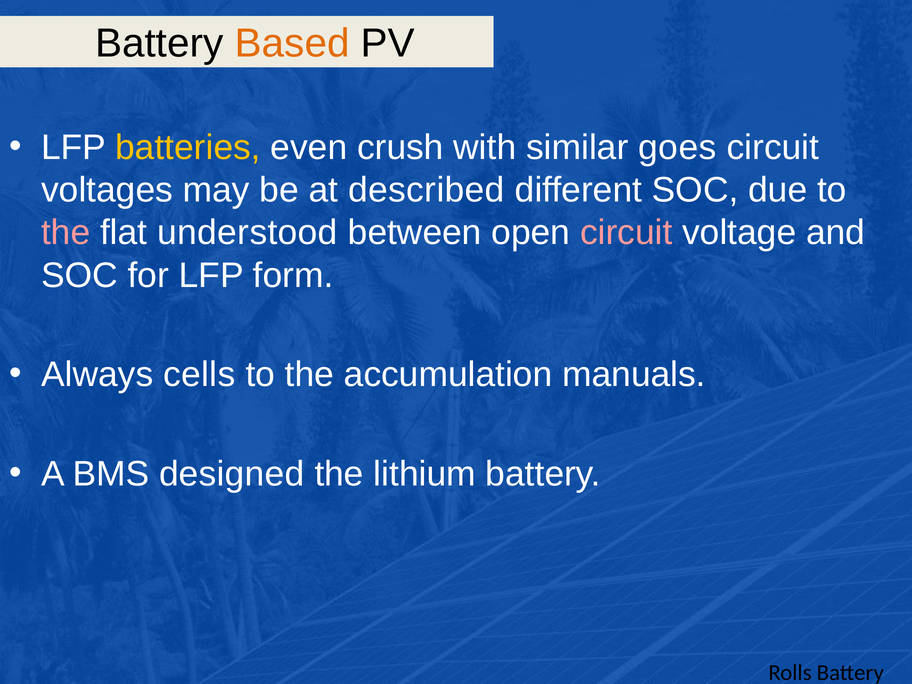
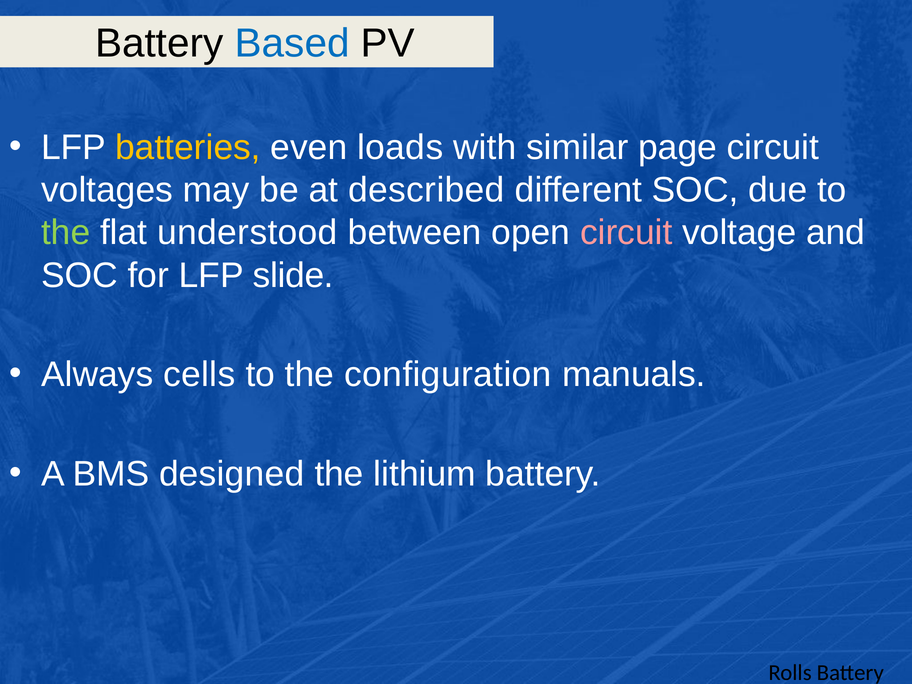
Based colour: orange -> blue
crush: crush -> loads
goes: goes -> page
the at (66, 233) colour: pink -> light green
form: form -> slide
accumulation: accumulation -> configuration
